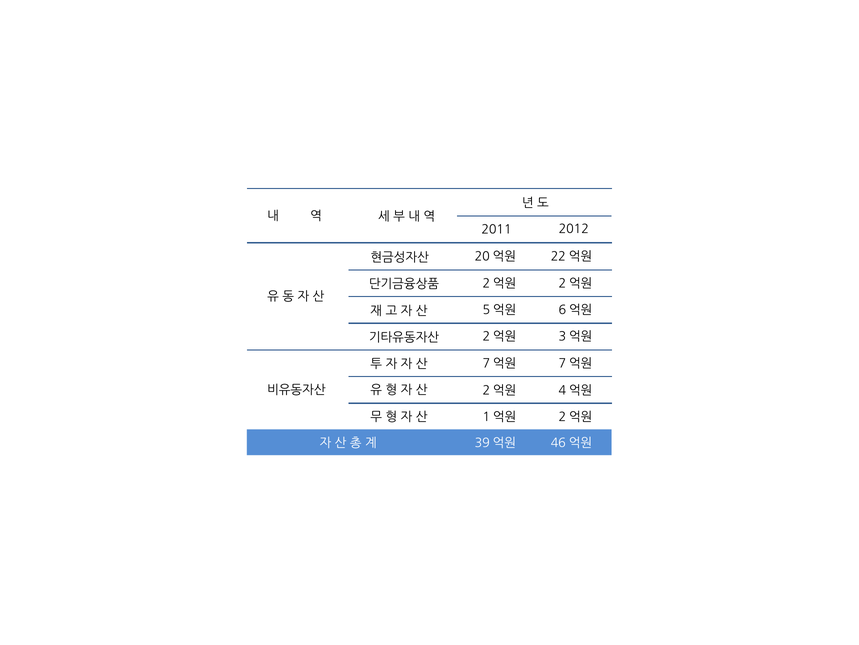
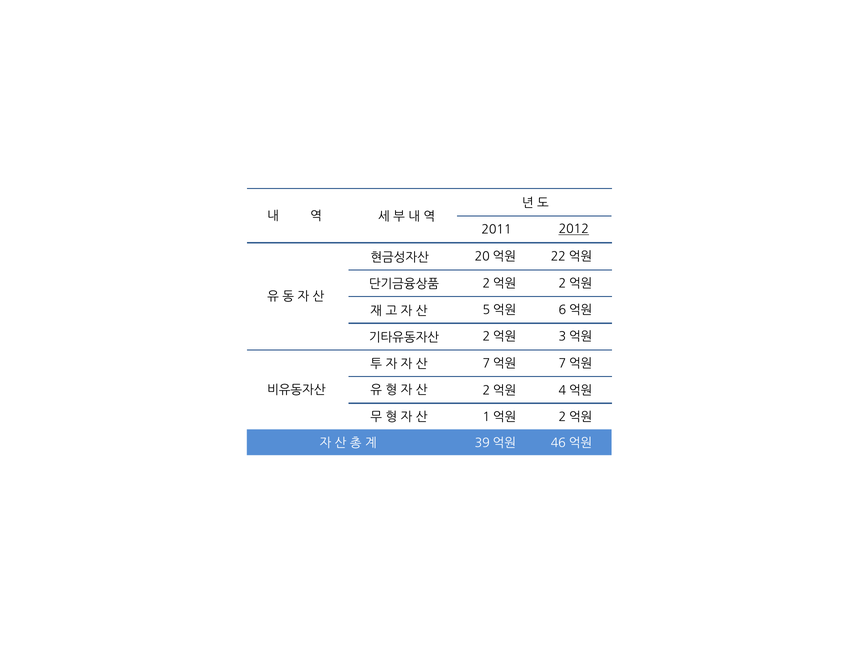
2012 underline: none -> present
